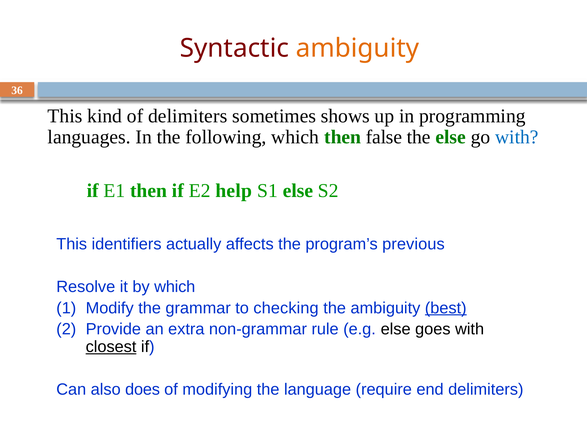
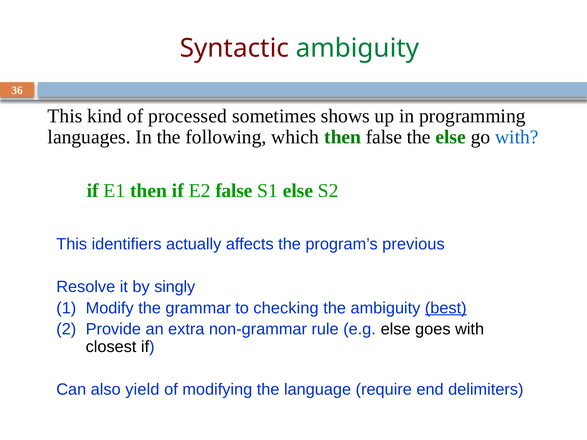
ambiguity at (357, 48) colour: orange -> green
of delimiters: delimiters -> processed
E2 help: help -> false
by which: which -> singly
closest underline: present -> none
does: does -> yield
